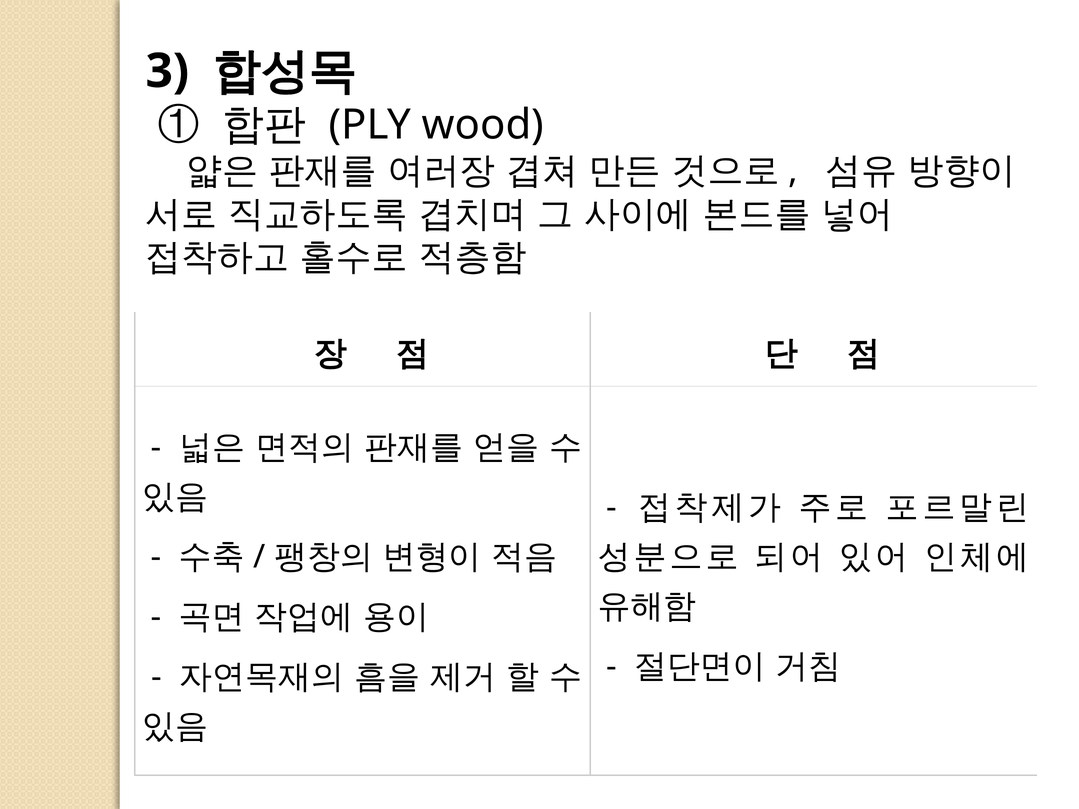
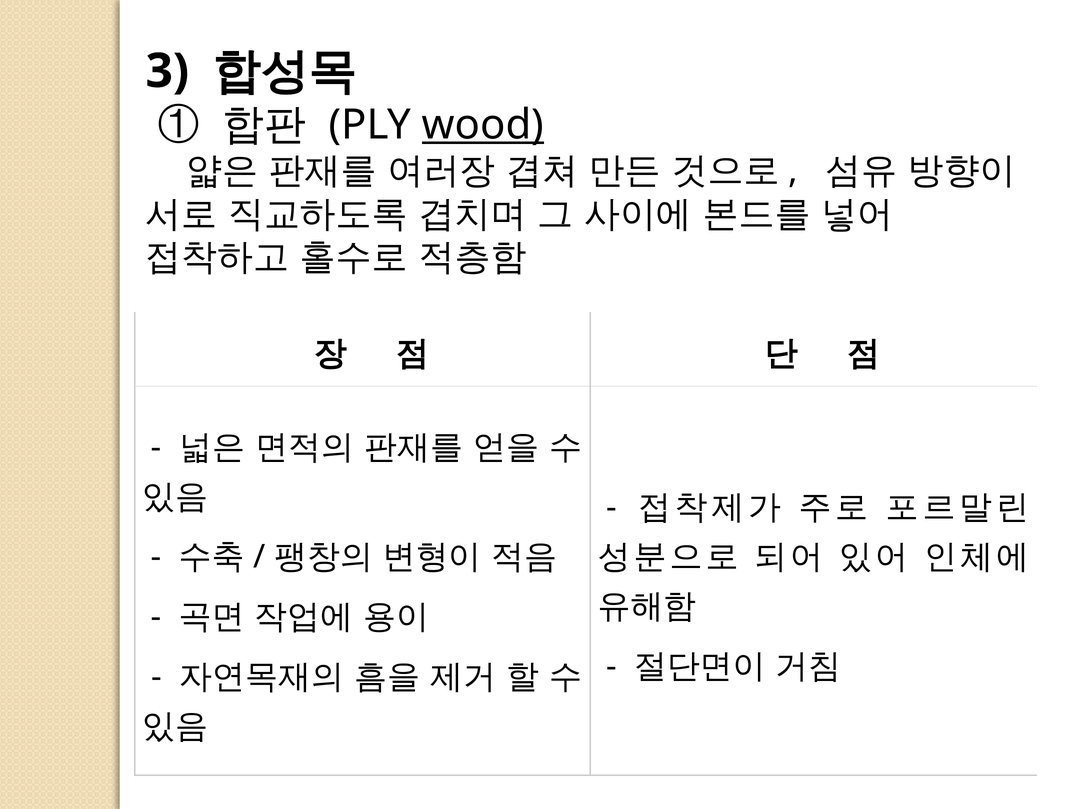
wood underline: none -> present
